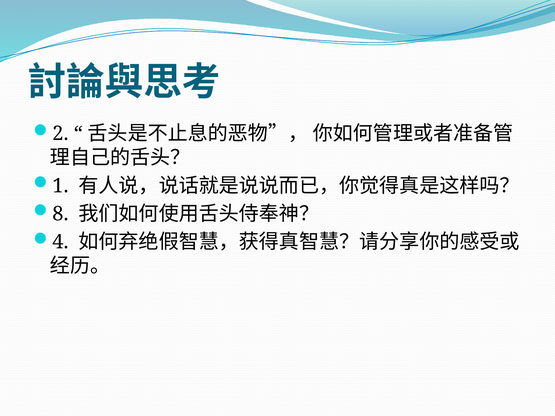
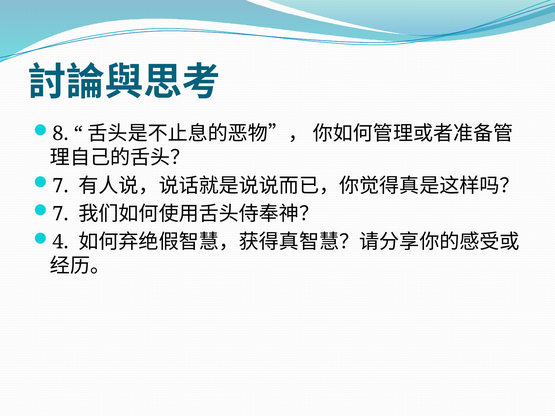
2: 2 -> 8
1 at (60, 186): 1 -> 7
8 at (60, 214): 8 -> 7
